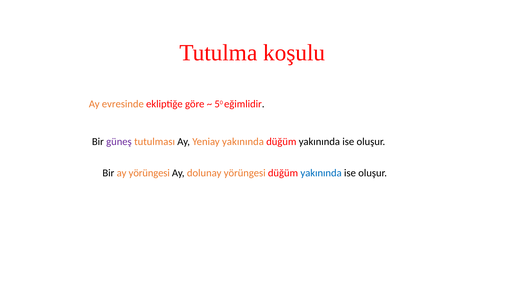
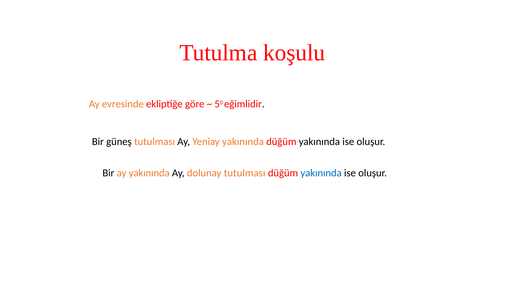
güneş colour: purple -> black
ay yörüngesi: yörüngesi -> yakınında
dolunay yörüngesi: yörüngesi -> tutulması
